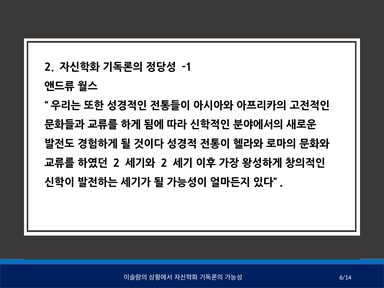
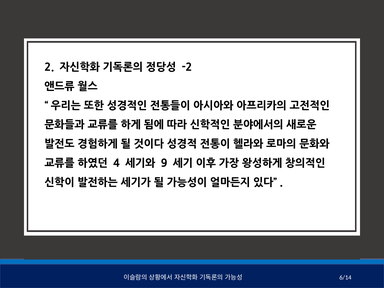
-1: -1 -> -2
2 at (116, 163): 2 -> 4
2 at (164, 163): 2 -> 9
